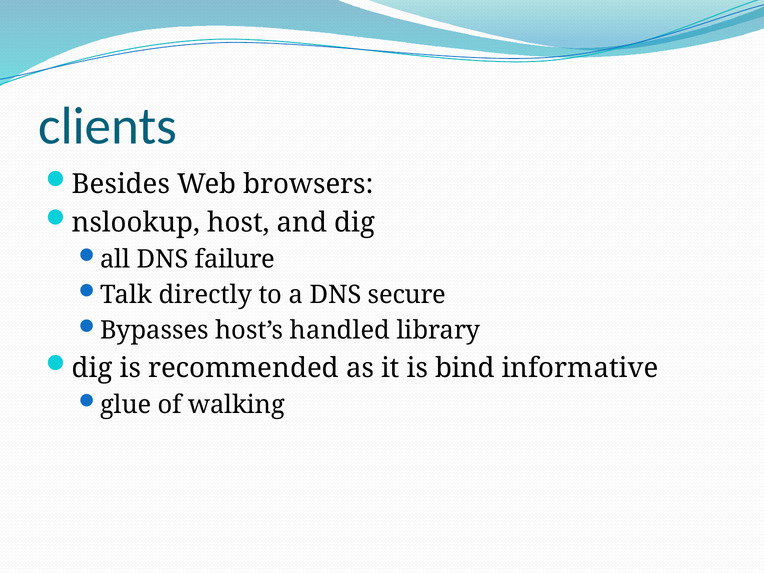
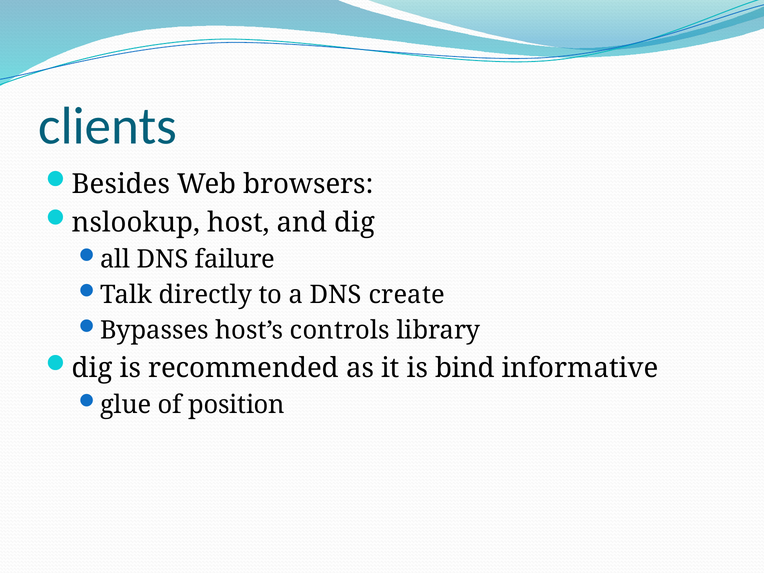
secure: secure -> create
handled: handled -> controls
walking: walking -> position
